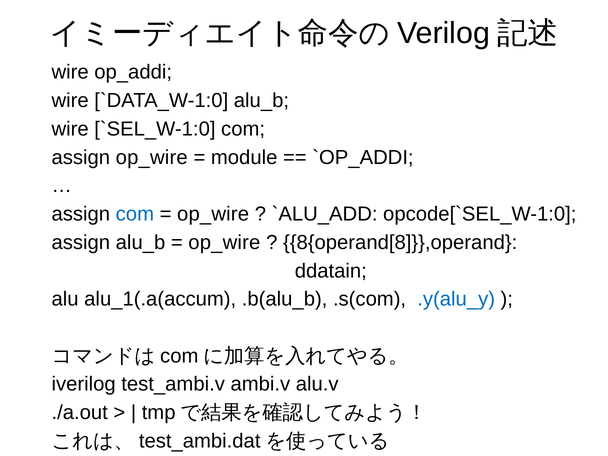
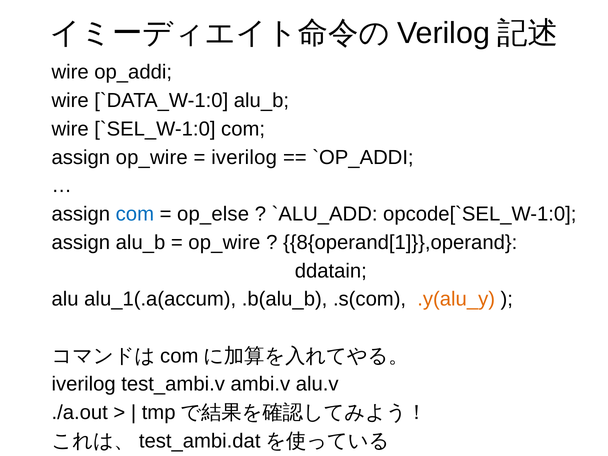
module at (244, 157): module -> iverilog
op_wire at (213, 214): op_wire -> op_else
8{operand[8]}},operand: 8{operand[8]}},operand -> 8{operand[1]}},operand
.y(alu_y colour: blue -> orange
